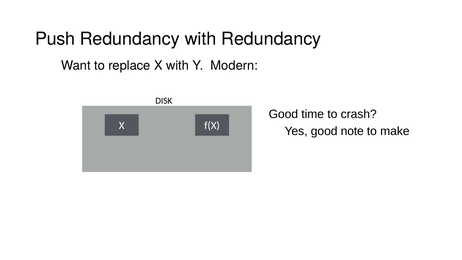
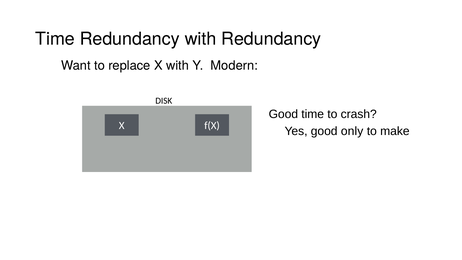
Push at (55, 39): Push -> Time
note: note -> only
